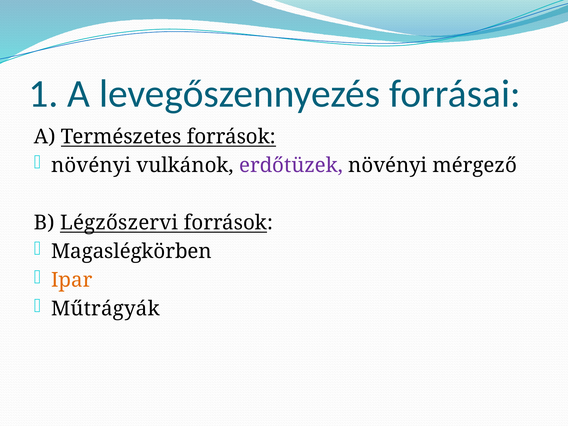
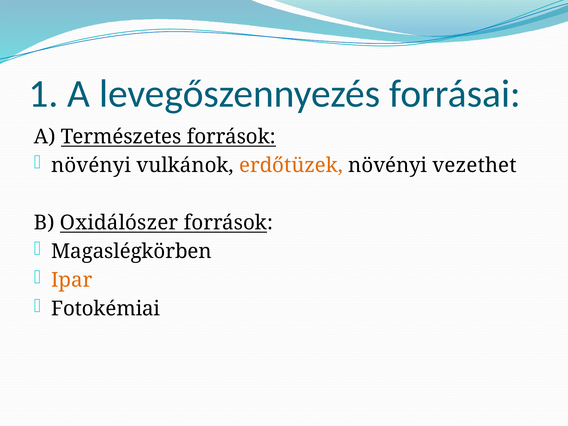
erdőtüzek colour: purple -> orange
mérgező: mérgező -> vezethet
Légzőszervi: Légzőszervi -> Oxidálószer
Műtrágyák: Műtrágyák -> Fotokémiai
